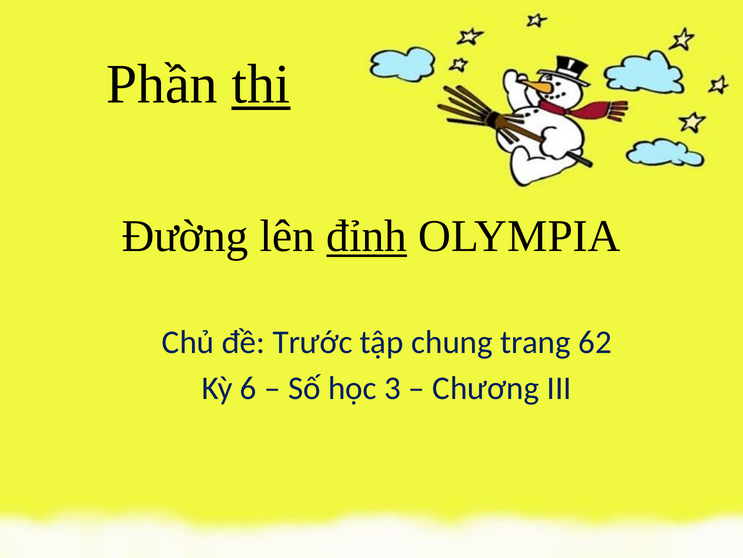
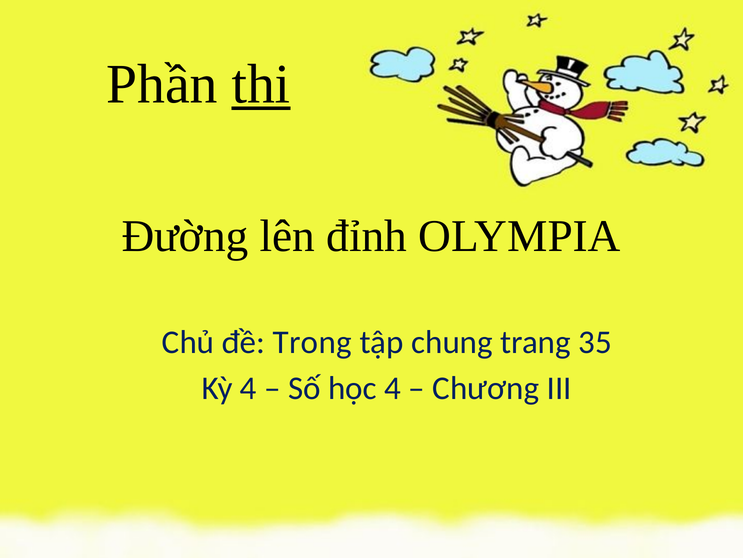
đỉnh underline: present -> none
Trước: Trước -> Trong
62: 62 -> 35
Kỳ 6: 6 -> 4
học 3: 3 -> 4
